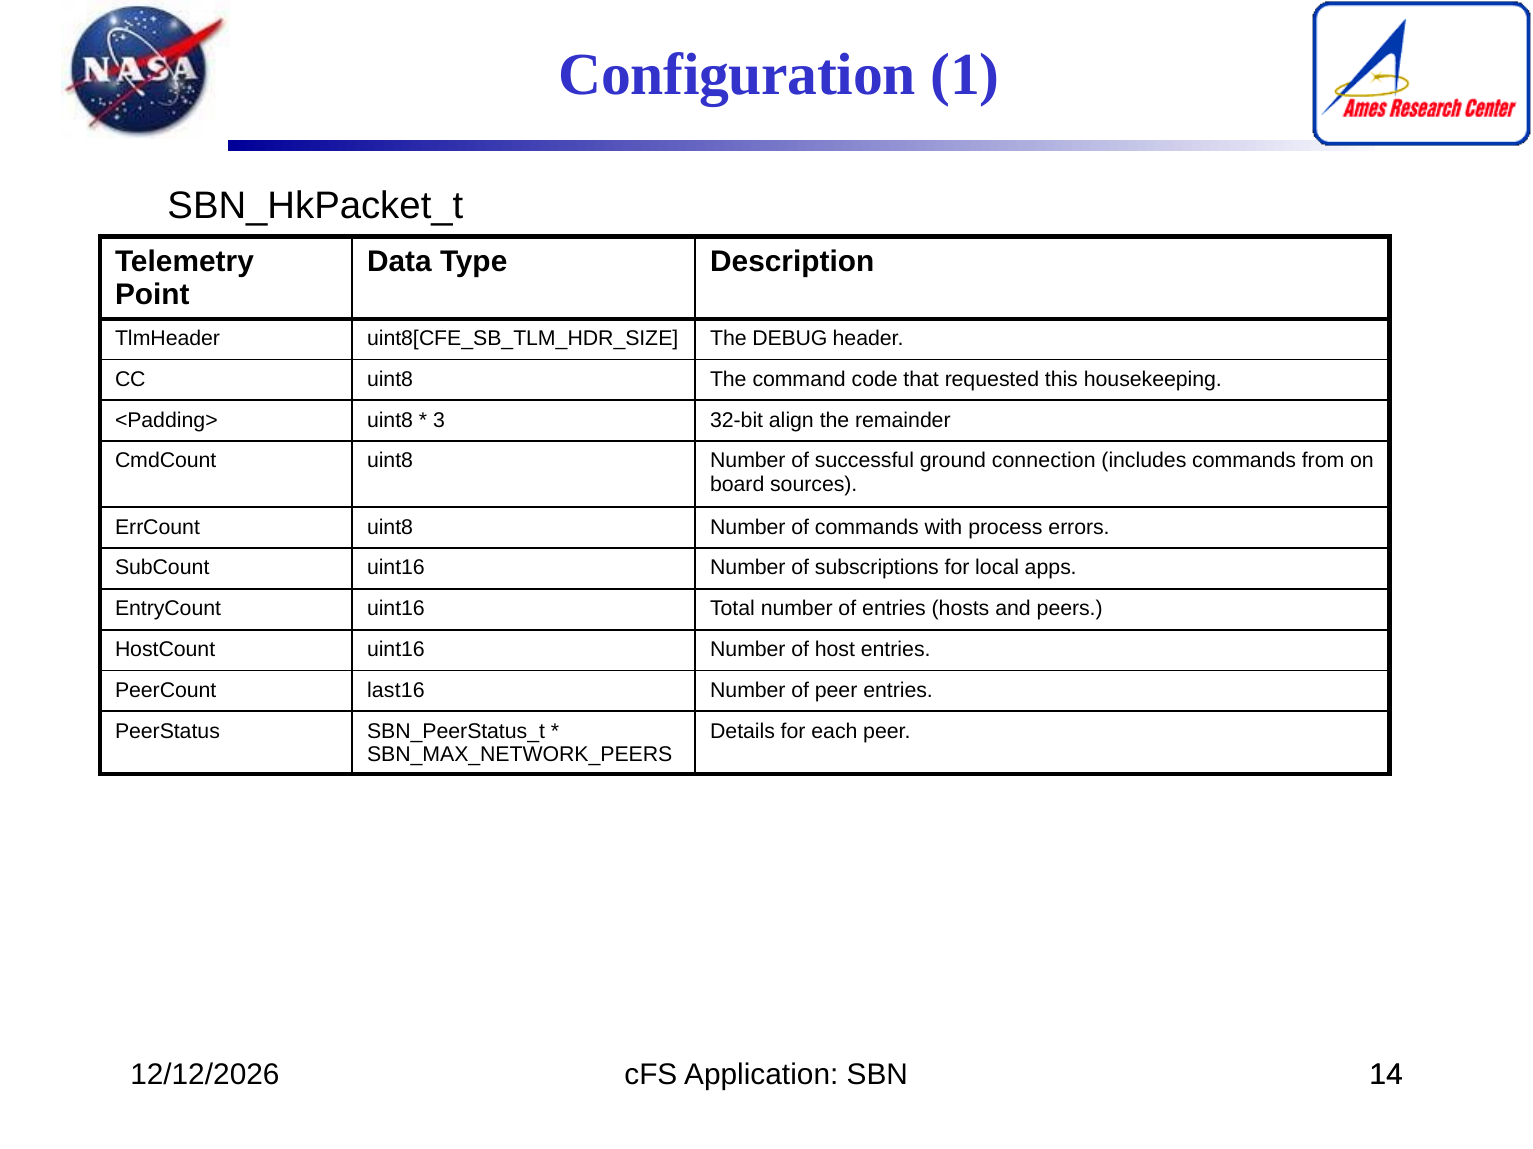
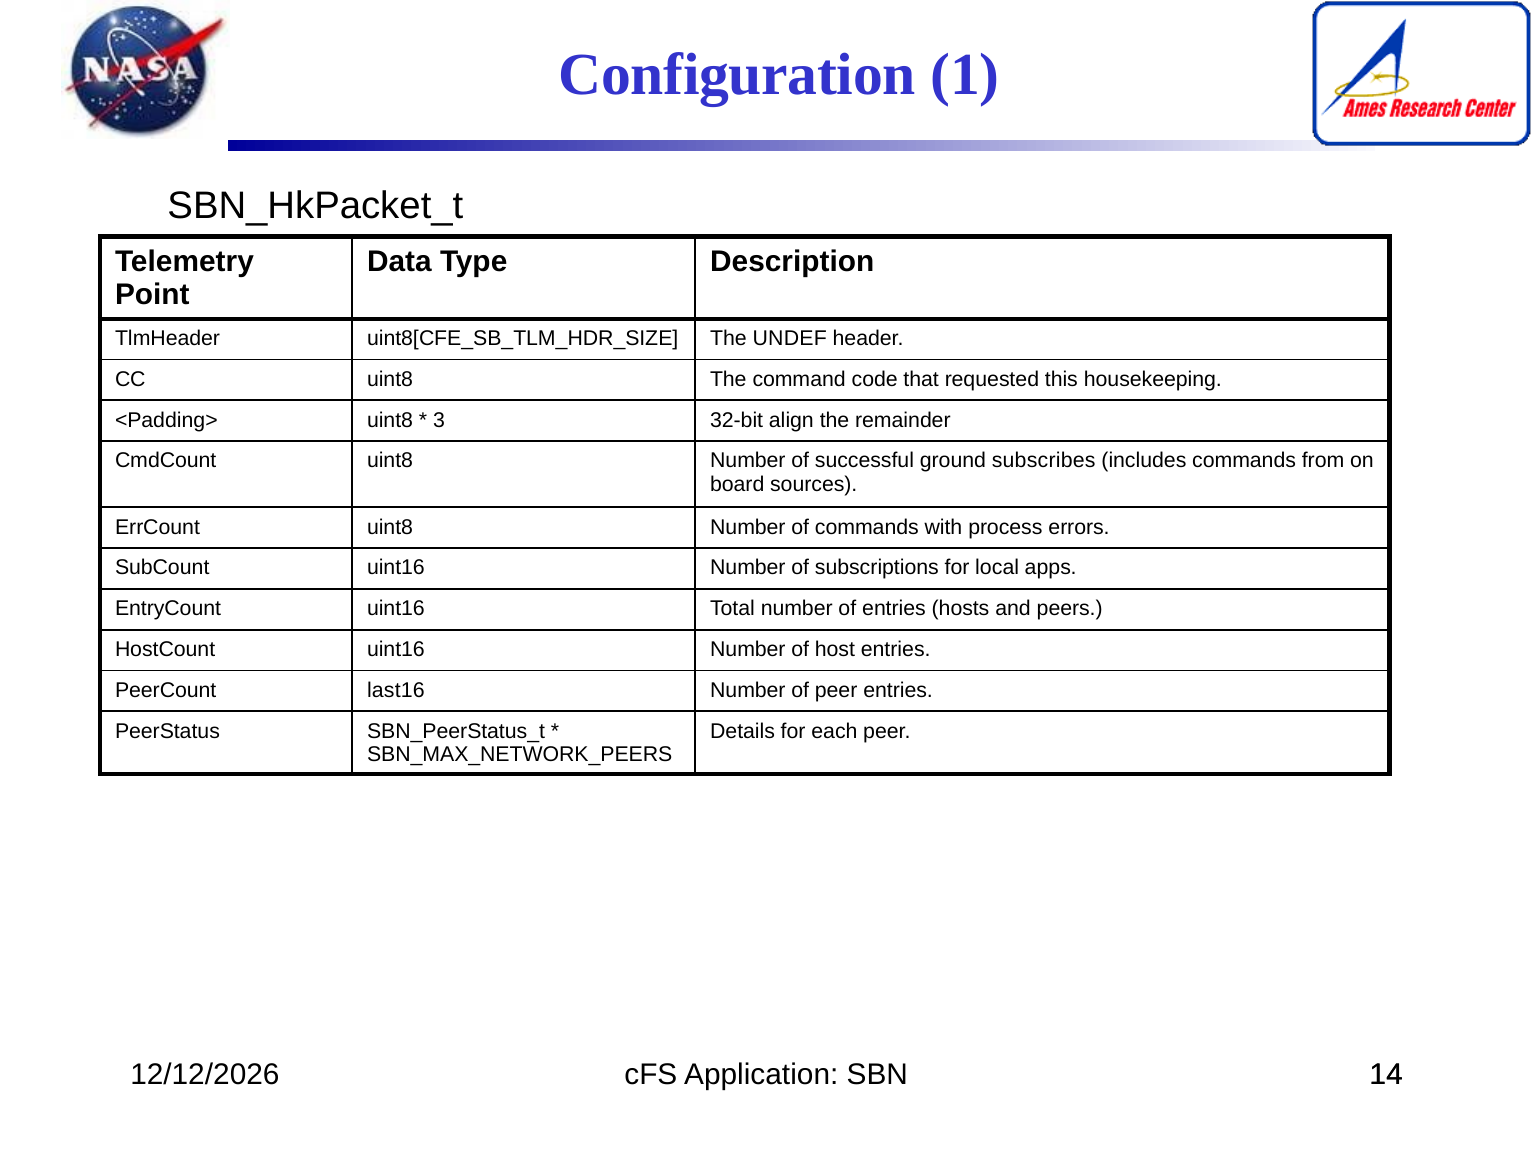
DEBUG: DEBUG -> UNDEF
connection: connection -> subscribes
